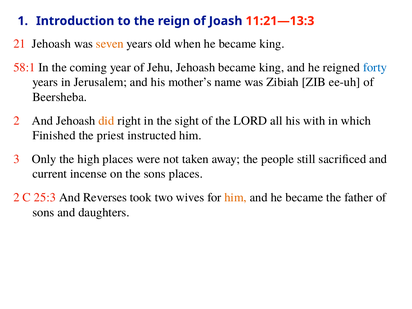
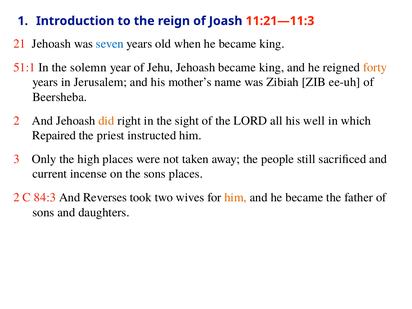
11:21—13:3: 11:21—13:3 -> 11:21—11:3
seven colour: orange -> blue
58:1: 58:1 -> 51:1
coming: coming -> solemn
forty colour: blue -> orange
with: with -> well
Finished: Finished -> Repaired
25:3: 25:3 -> 84:3
